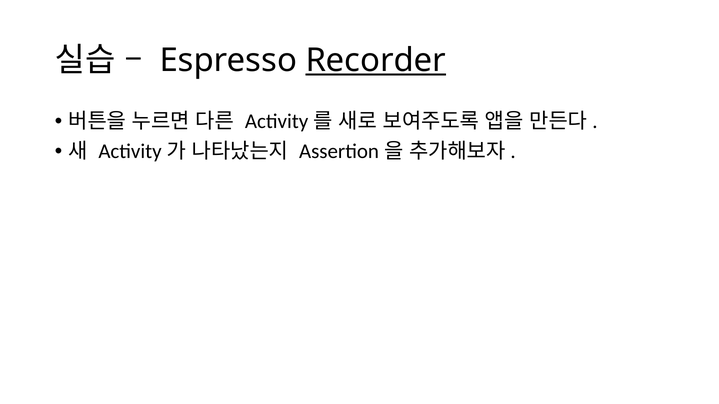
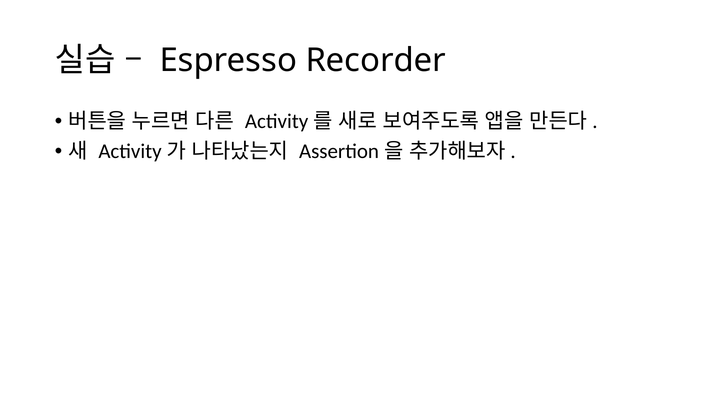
Recorder underline: present -> none
